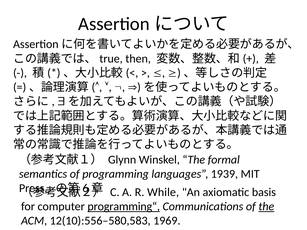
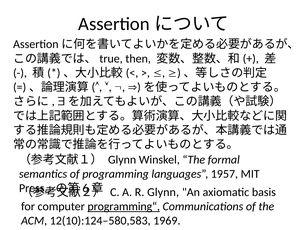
1939: 1939 -> 1957
R While: While -> Glynn
the at (266, 207) underline: present -> none
12(10):556–580,583: 12(10):556–580,583 -> 12(10):124–580,583
